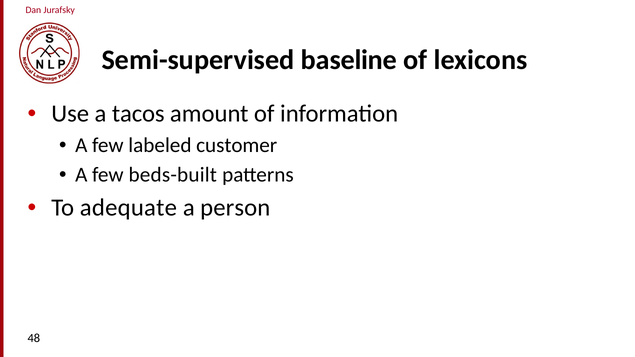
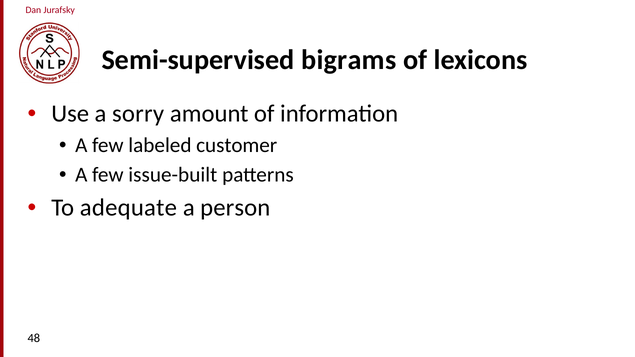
baseline: baseline -> bigrams
tacos: tacos -> sorry
beds-built: beds-built -> issue-built
